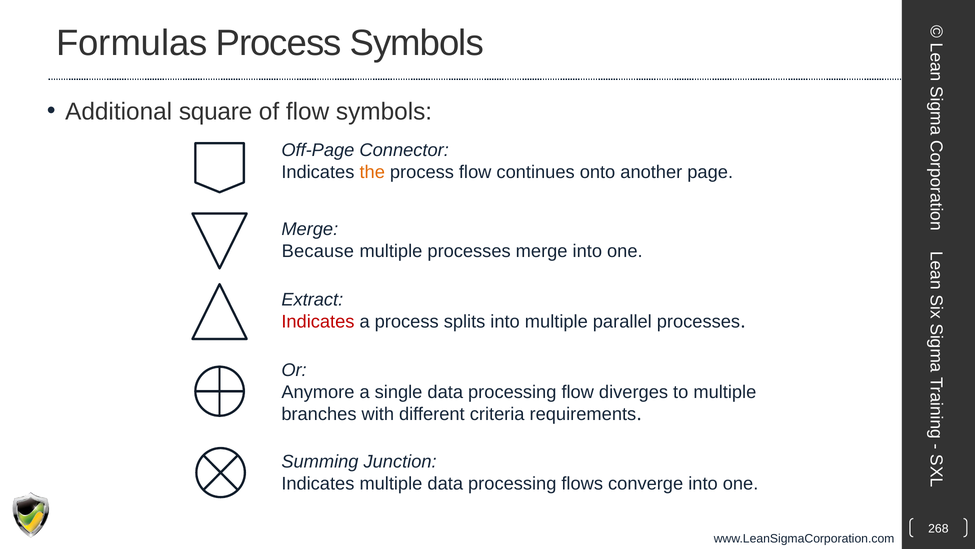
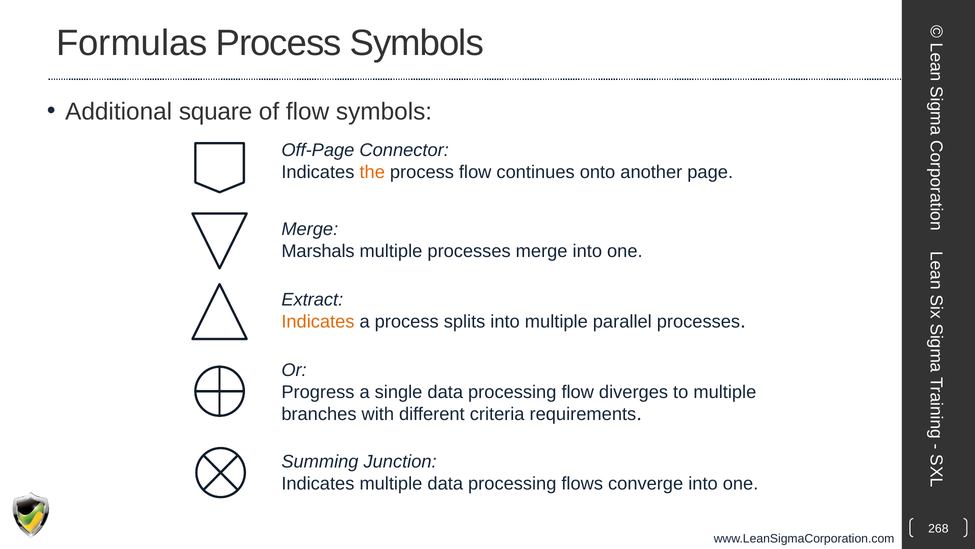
Because: Because -> Marshals
Indicates at (318, 322) colour: red -> orange
Anymore: Anymore -> Progress
